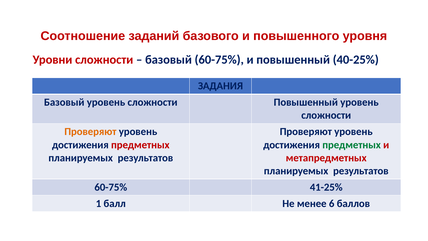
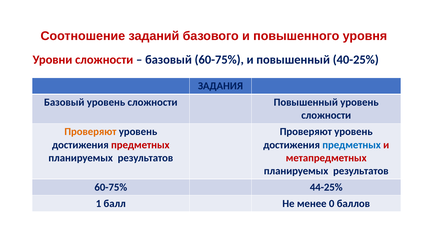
предметных at (352, 145) colour: green -> blue
41-25%: 41-25% -> 44-25%
6: 6 -> 0
